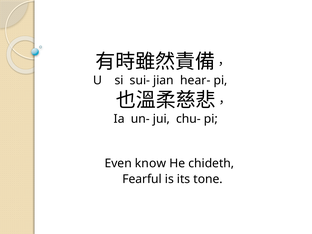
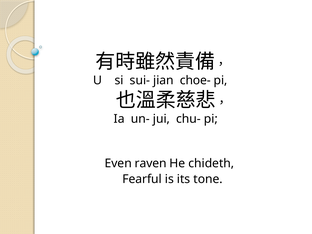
hear-: hear- -> choe-
know: know -> raven
